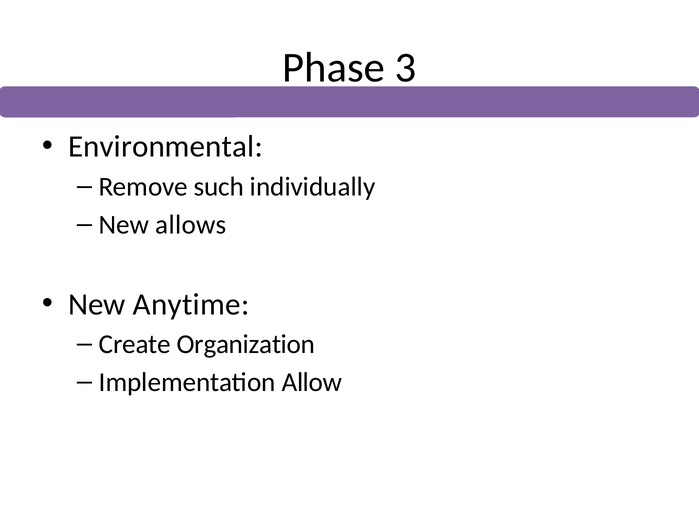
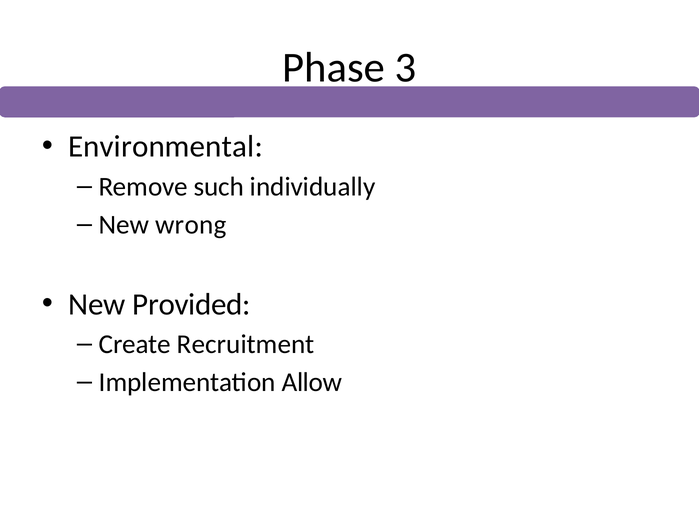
allows: allows -> wrong
Anytime: Anytime -> Provided
Organization: Organization -> Recruitment
